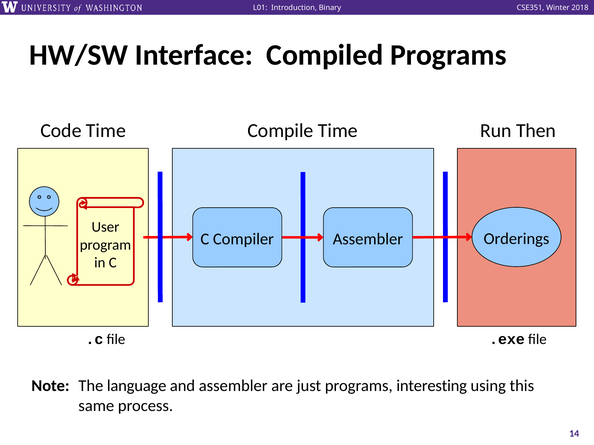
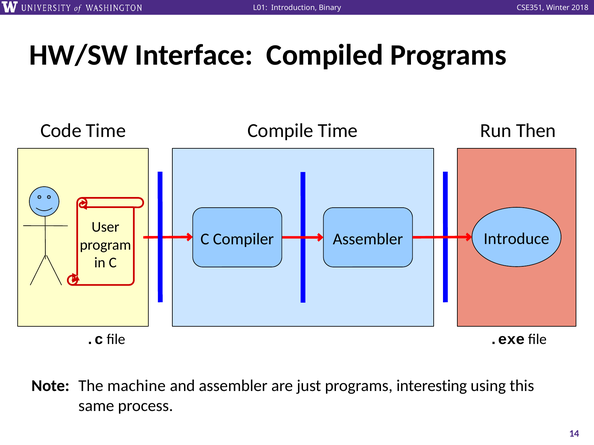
Orderings: Orderings -> Introduce
language: language -> machine
